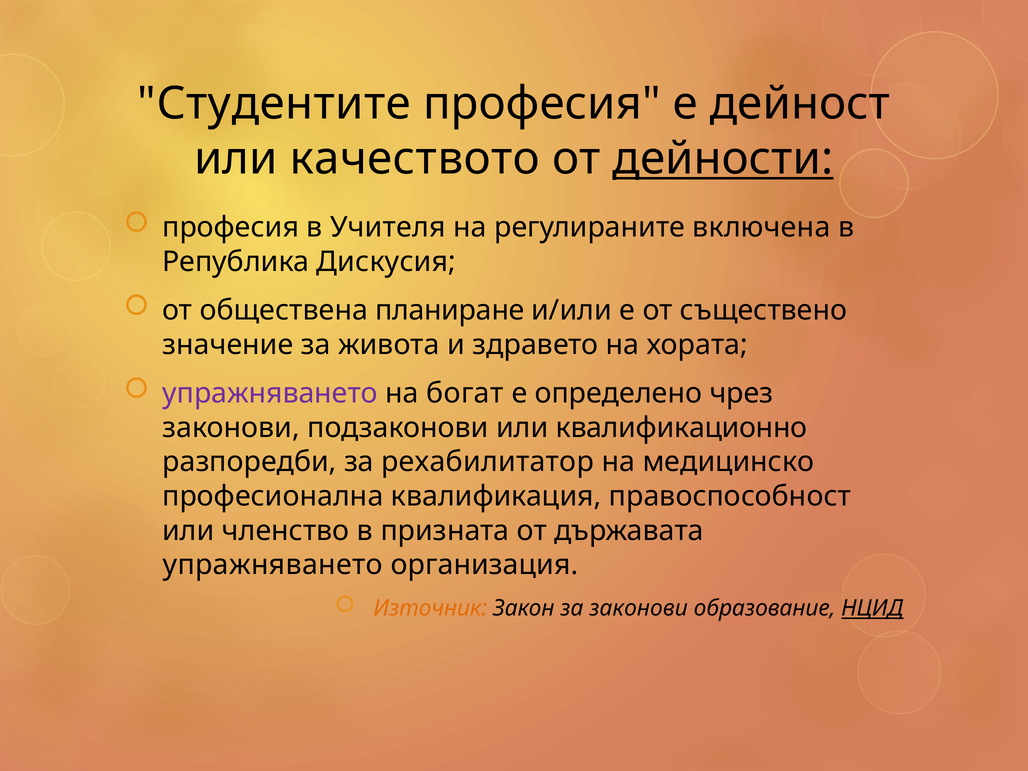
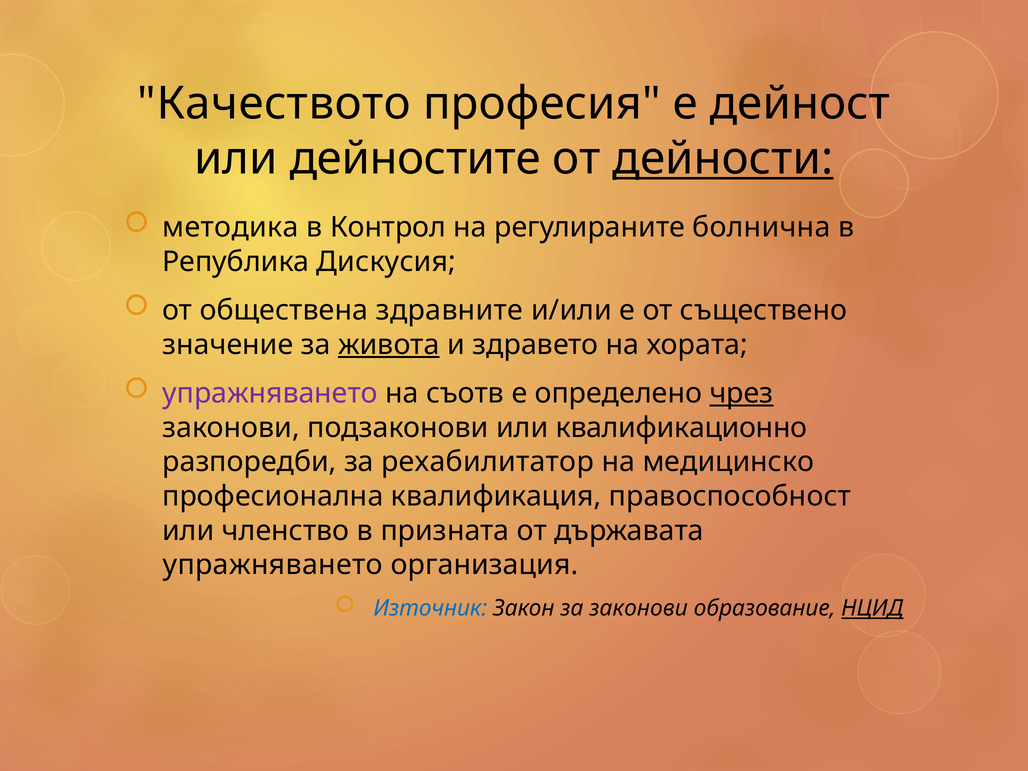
Студентите: Студентите -> Качеството
качеството: качеството -> дейностите
професия at (231, 227): професия -> методика
Учителя: Учителя -> Контрол
включена: включена -> болнична
планиране: планиране -> здравните
живота underline: none -> present
богат: богат -> съотв
чрез underline: none -> present
Източник colour: orange -> blue
